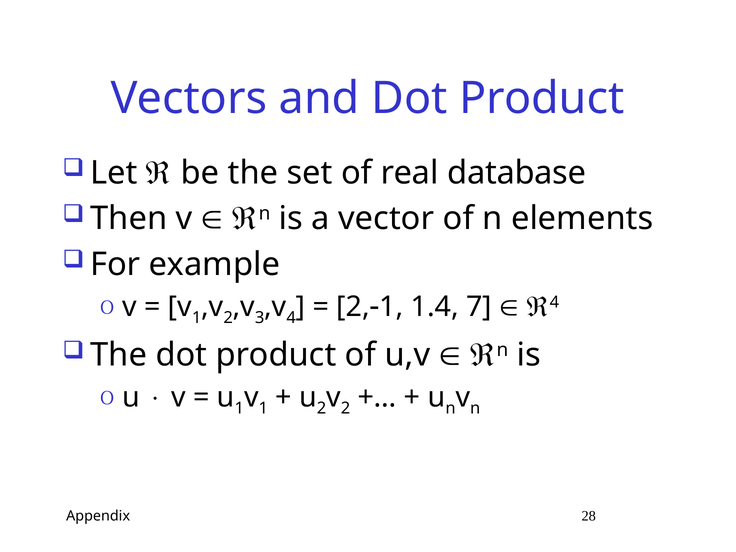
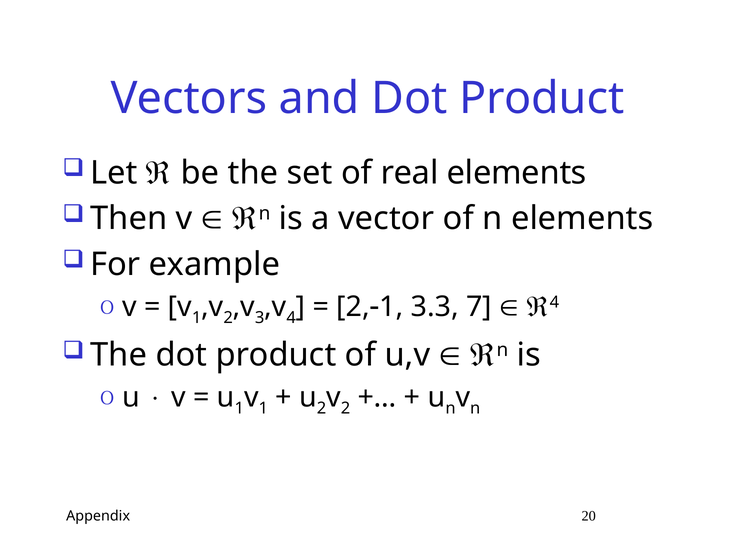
real database: database -> elements
1.4: 1.4 -> 3.3
28: 28 -> 20
